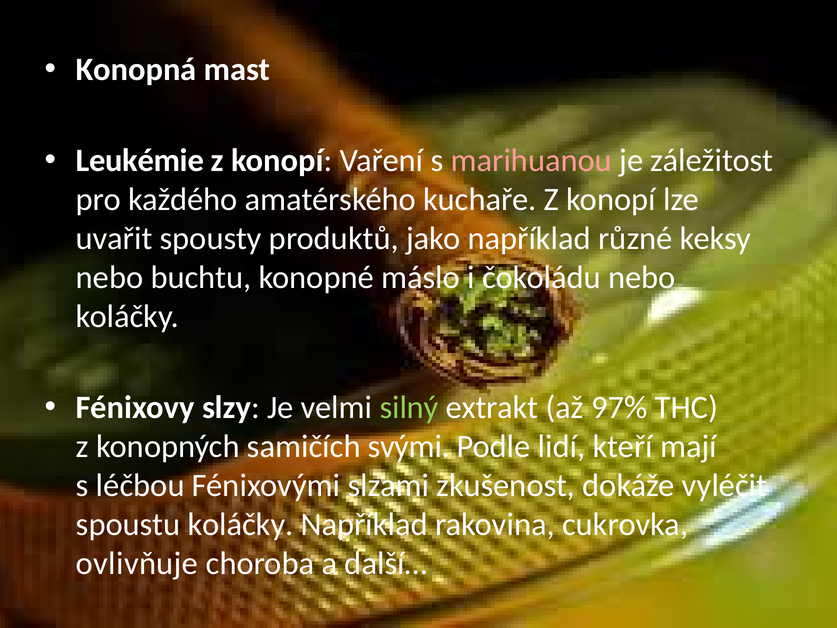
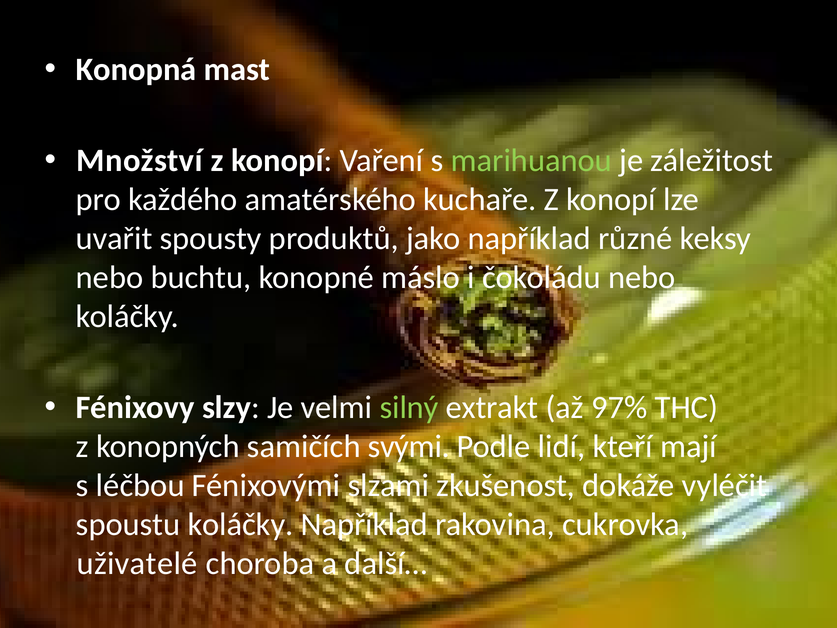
Leukémie: Leukémie -> Množství
marihuanou colour: pink -> light green
ovlivňuje: ovlivňuje -> uživatelé
